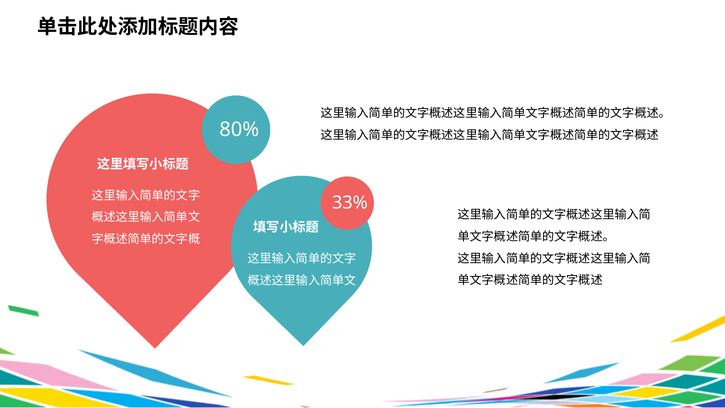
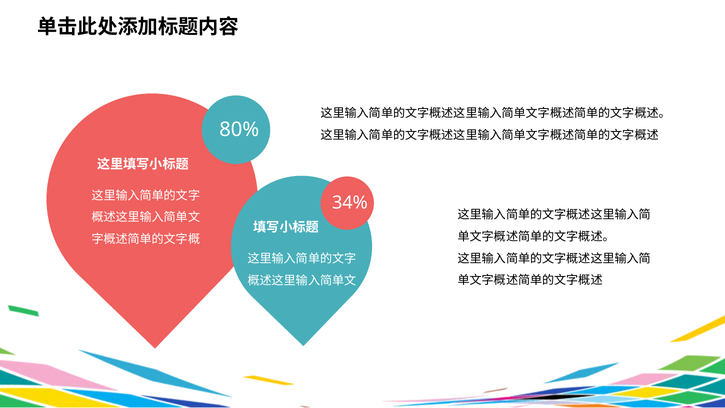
33%: 33% -> 34%
